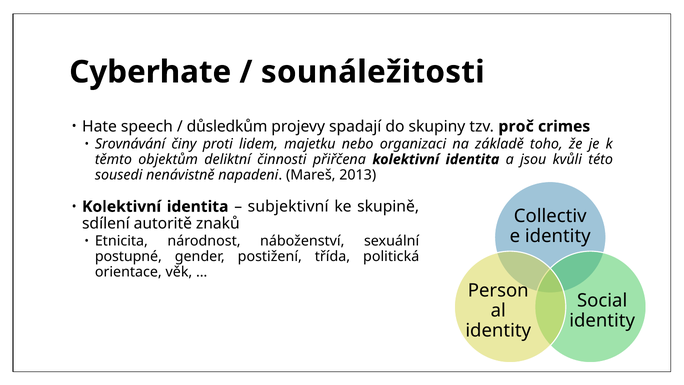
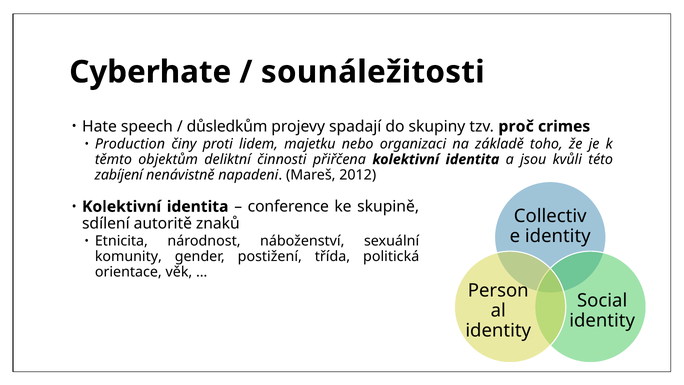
Srovnávání: Srovnávání -> Production
sousedi: sousedi -> zabíjení
2013: 2013 -> 2012
subjektivní: subjektivní -> conference
postupné: postupné -> komunity
